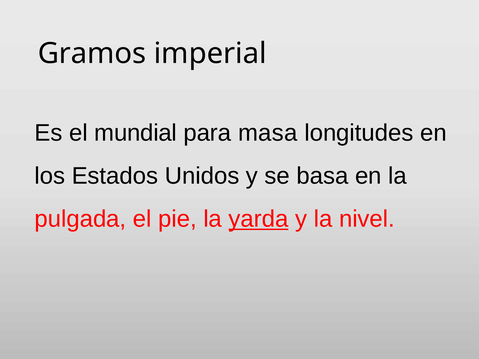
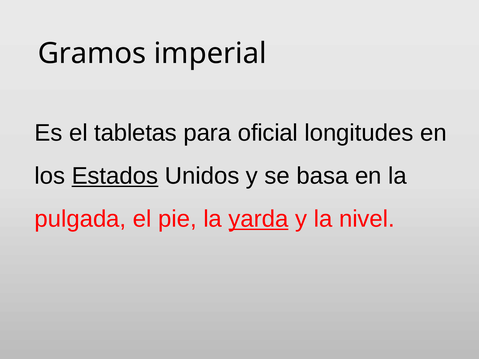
mundial: mundial -> tabletas
masa: masa -> oficial
Estados underline: none -> present
